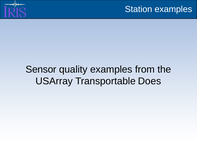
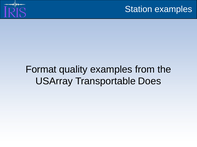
Sensor: Sensor -> Format
